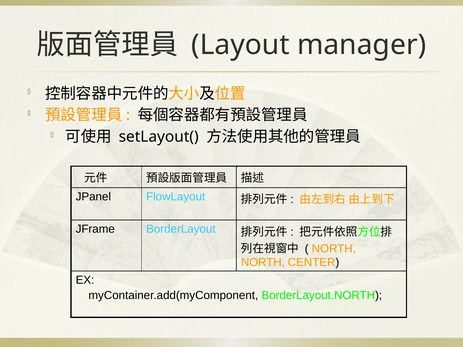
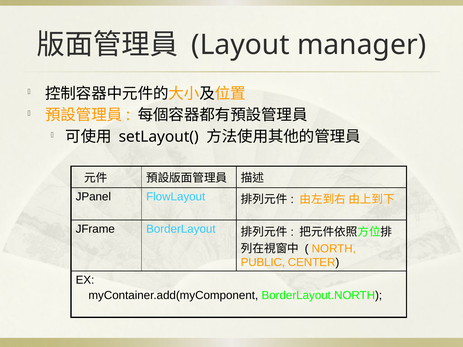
NORTH at (263, 263): NORTH -> PUBLIC
